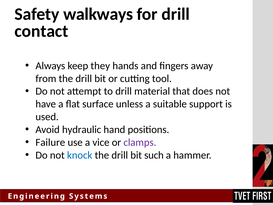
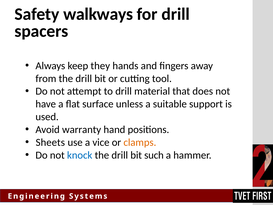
contact: contact -> spacers
hydraulic: hydraulic -> warranty
Failure: Failure -> Sheets
clamps colour: purple -> orange
